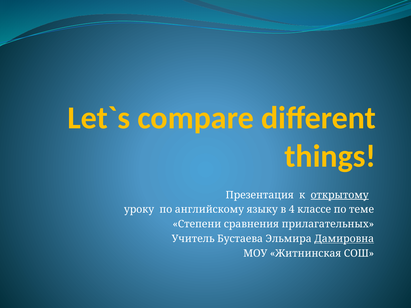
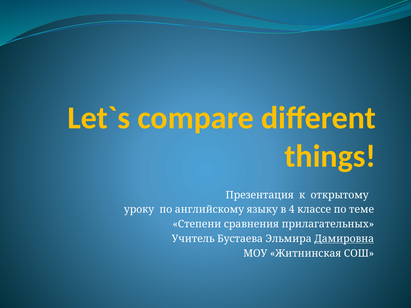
открытому underline: present -> none
